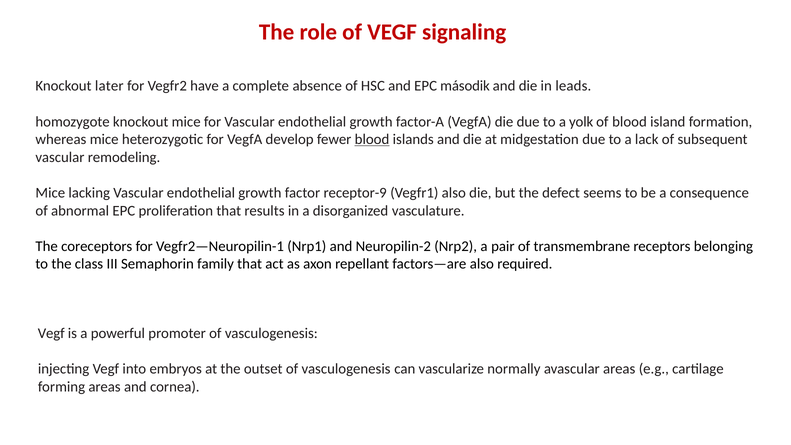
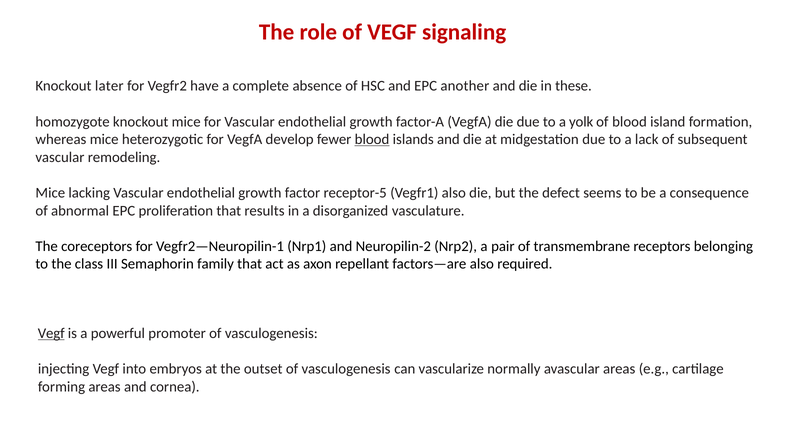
második: második -> another
leads: leads -> these
receptor-9: receptor-9 -> receptor-5
Vegf at (51, 333) underline: none -> present
